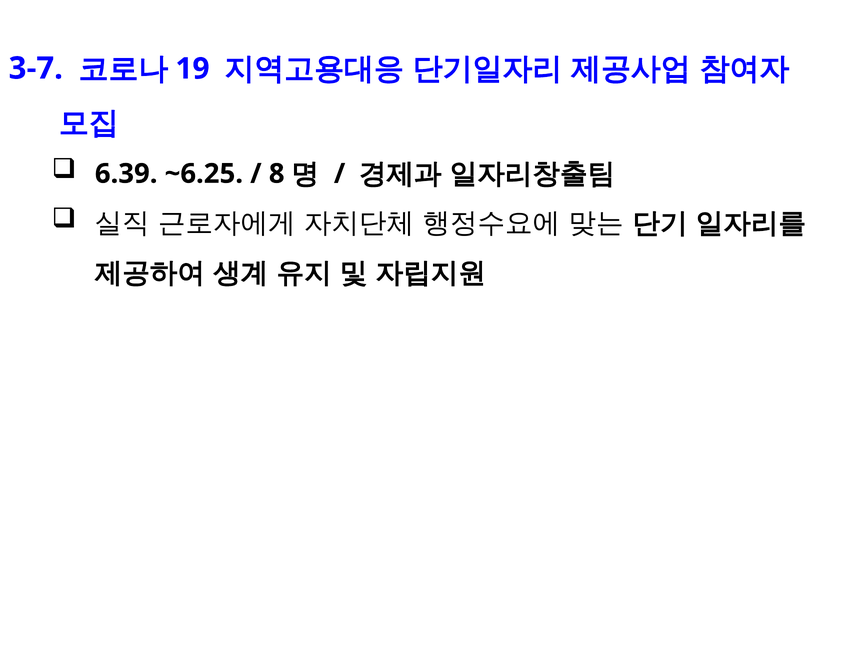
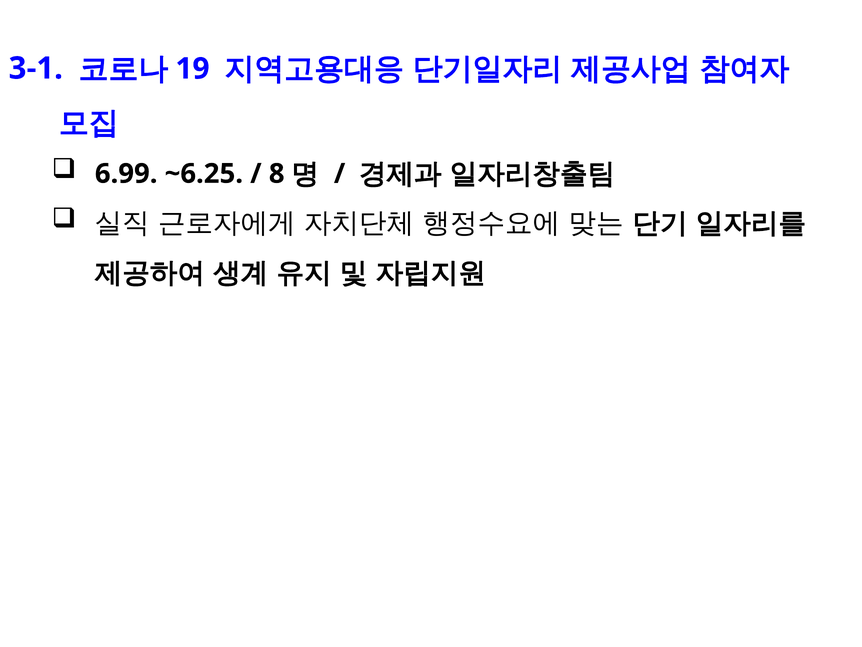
3-7: 3-7 -> 3-1
6.39: 6.39 -> 6.99
